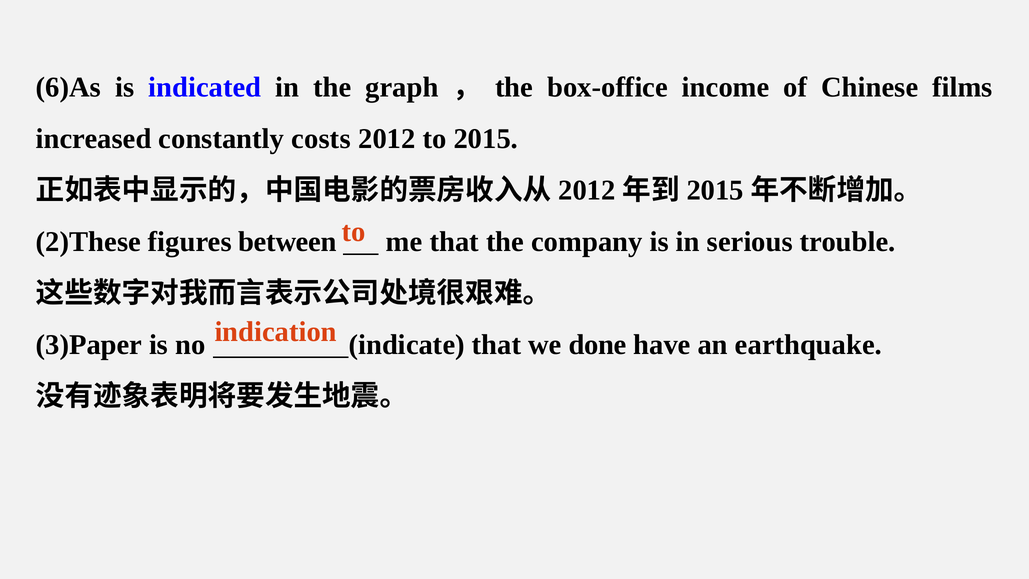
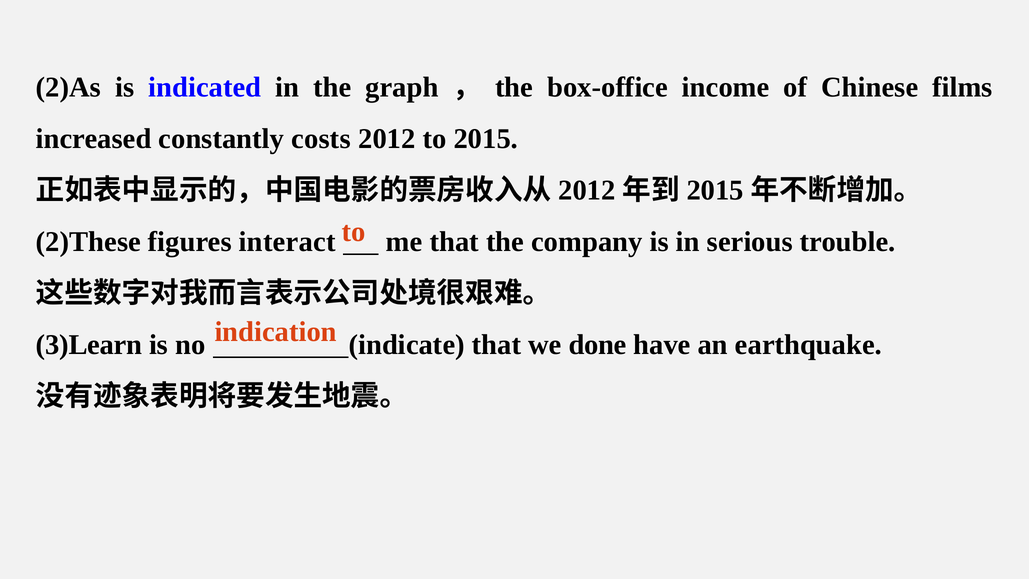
6)As: 6)As -> 2)As
between: between -> interact
3)Paper: 3)Paper -> 3)Learn
